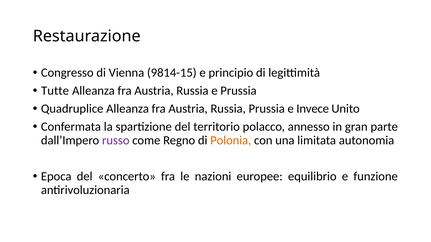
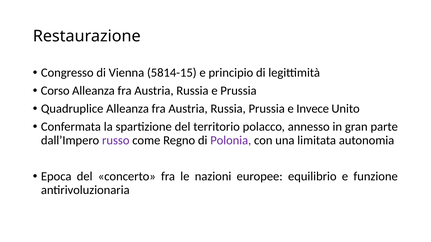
9814-15: 9814-15 -> 5814-15
Tutte: Tutte -> Corso
Polonia colour: orange -> purple
